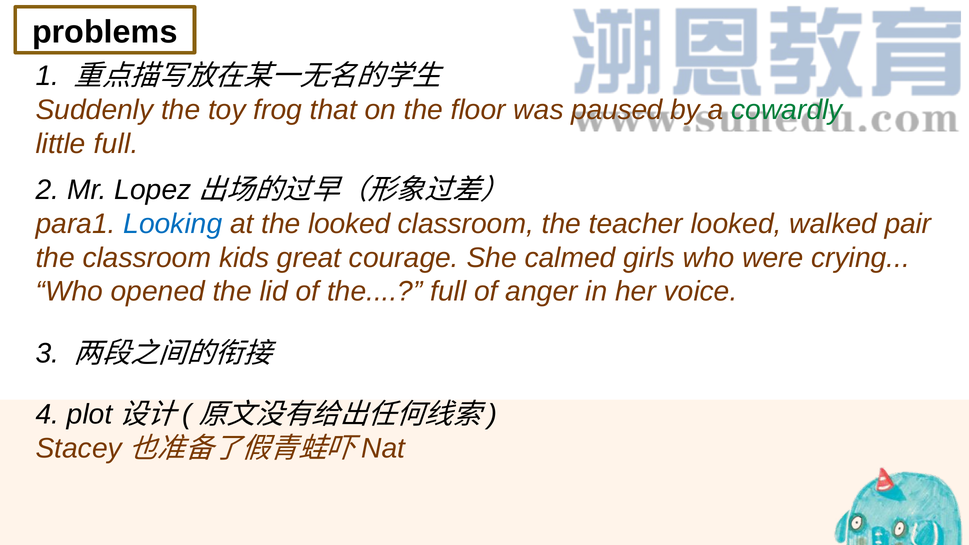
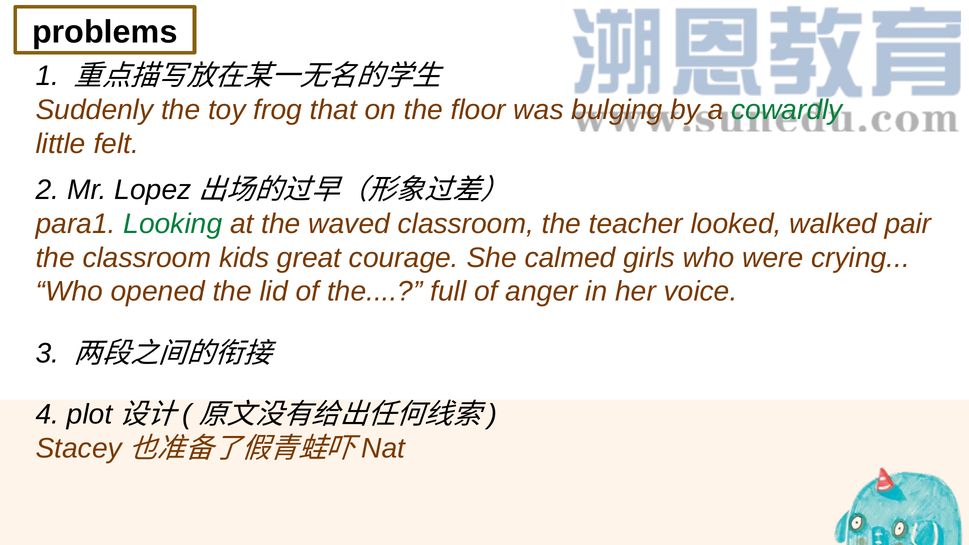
paused: paused -> bulging
little full: full -> felt
Looking colour: blue -> green
the looked: looked -> waved
